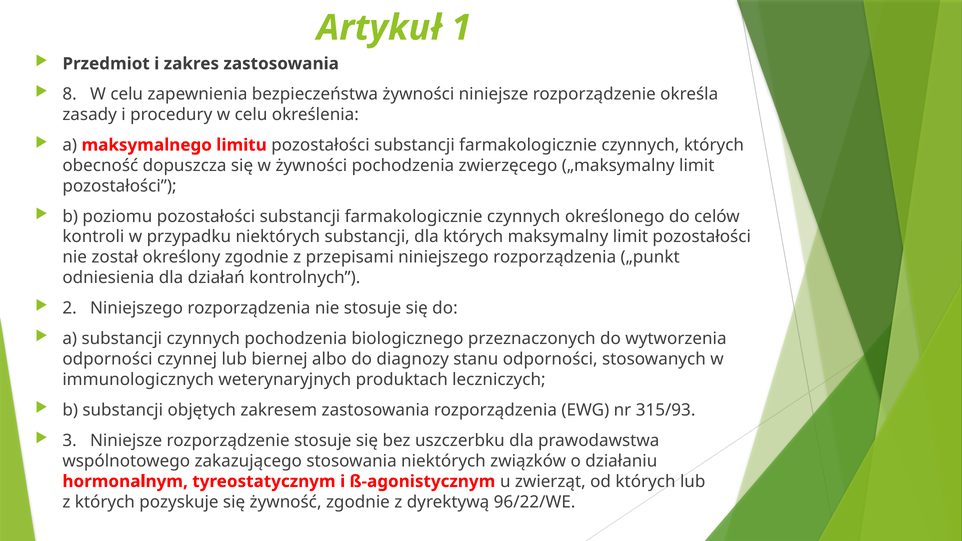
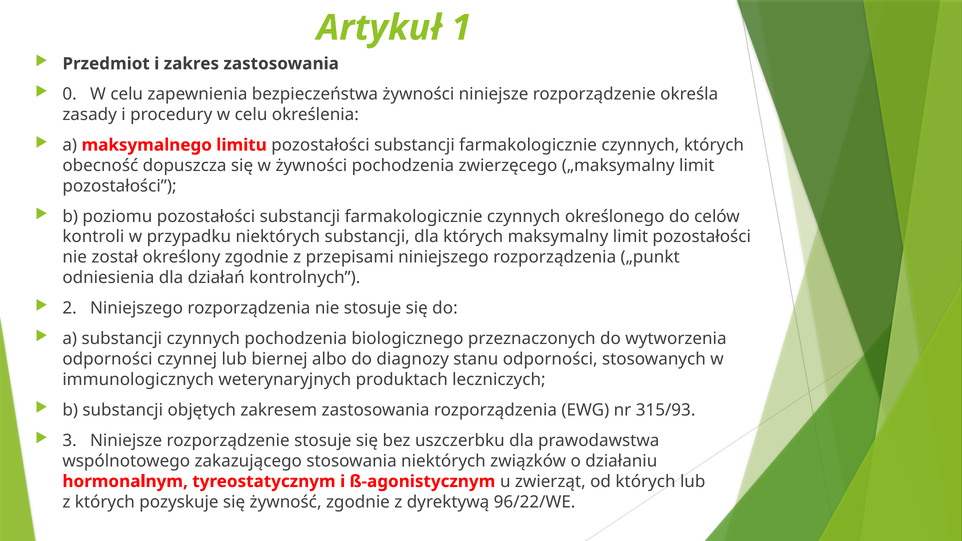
8: 8 -> 0
